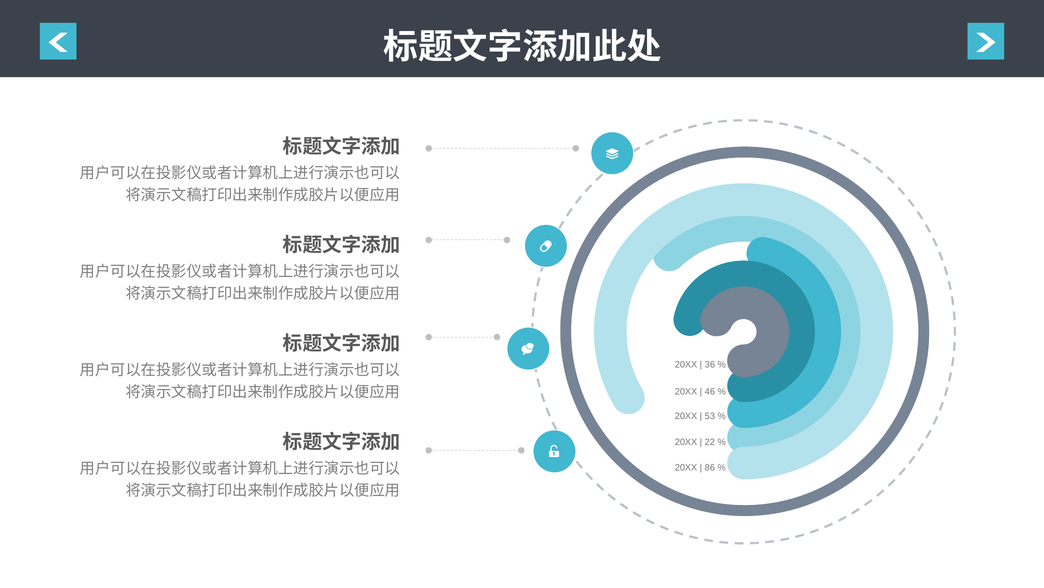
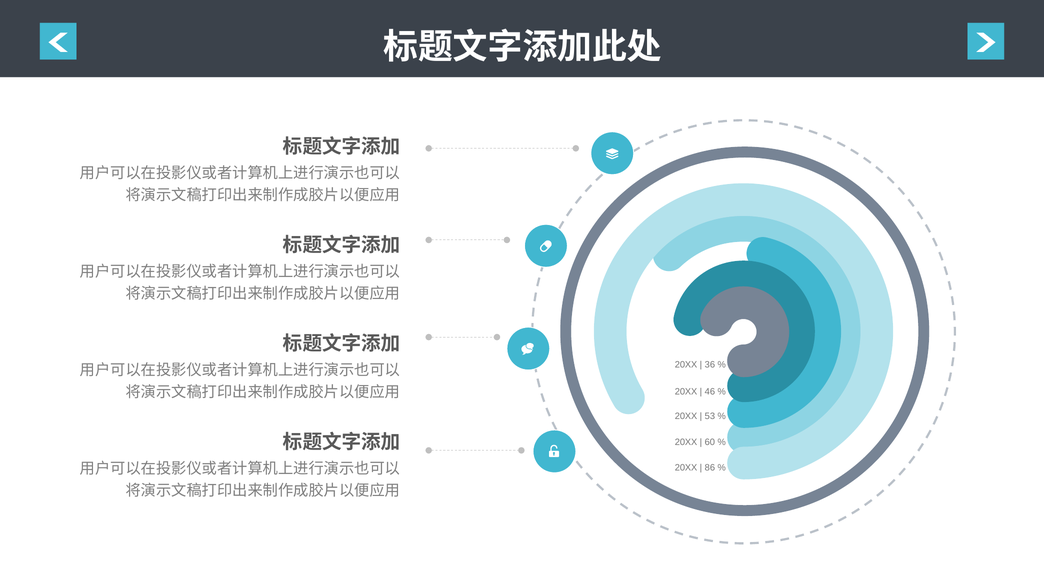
22: 22 -> 60
